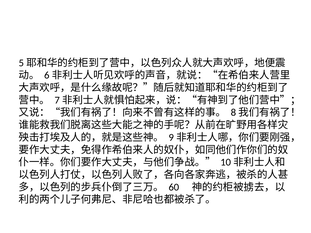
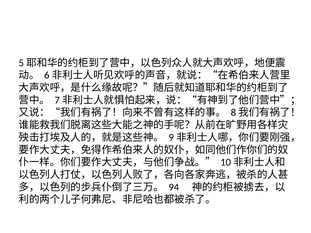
60: 60 -> 94
